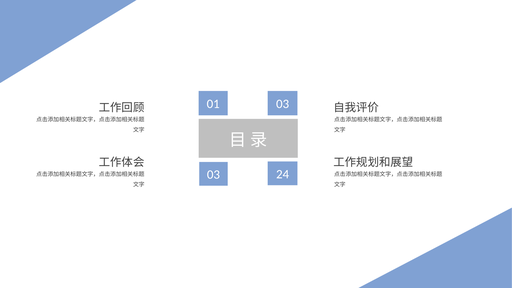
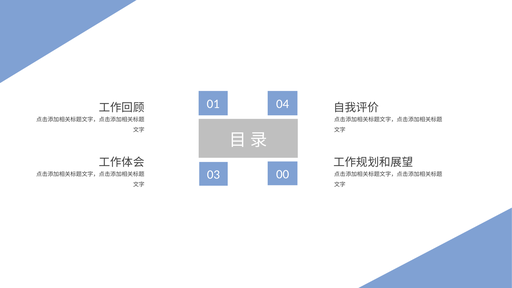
01 03: 03 -> 04
24: 24 -> 00
